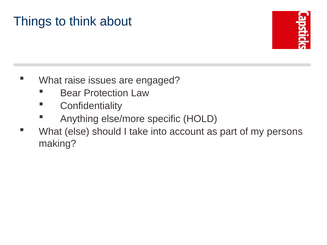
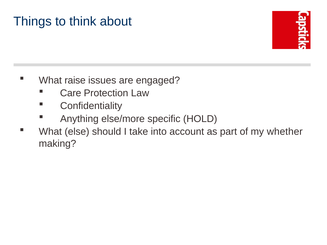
Bear: Bear -> Care
persons: persons -> whether
